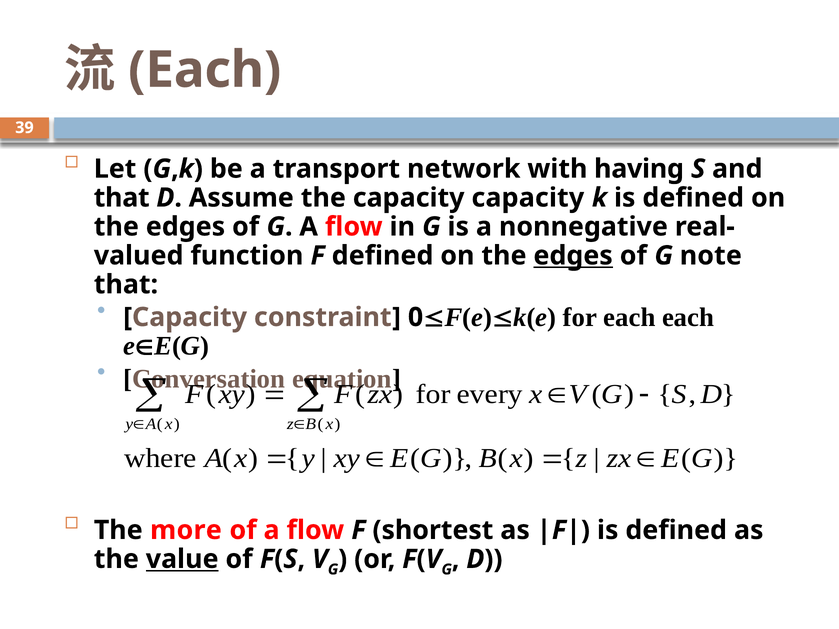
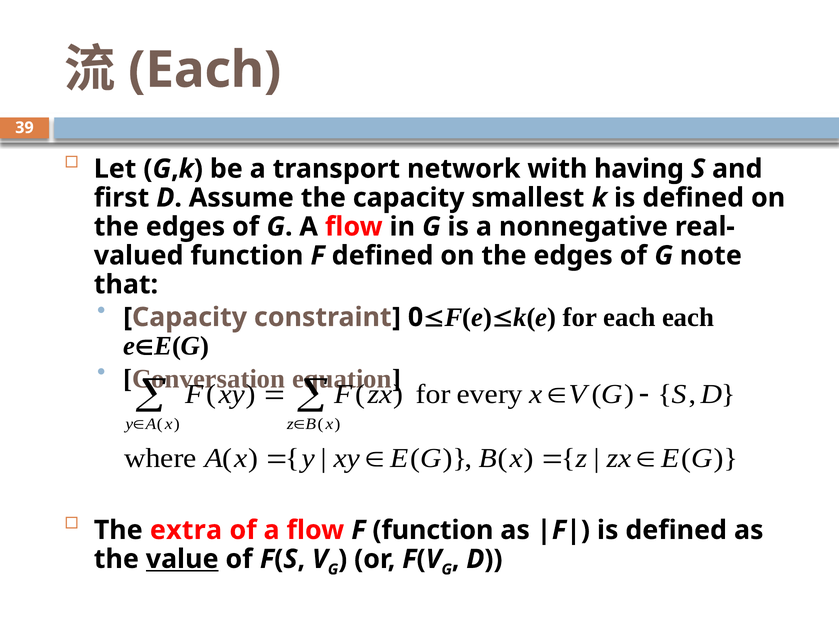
that at (122, 198): that -> first
capacity capacity: capacity -> smallest
edges at (573, 256) underline: present -> none
more: more -> extra
F shortest: shortest -> function
